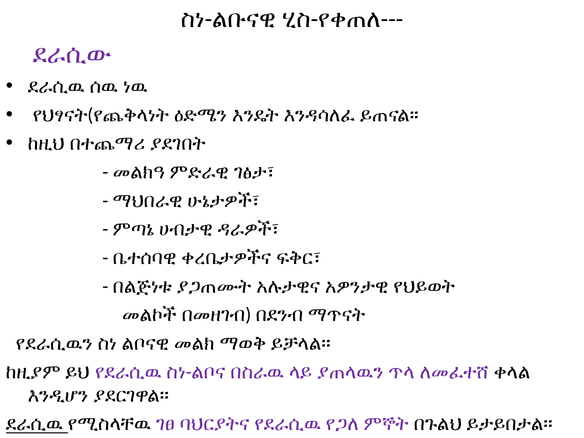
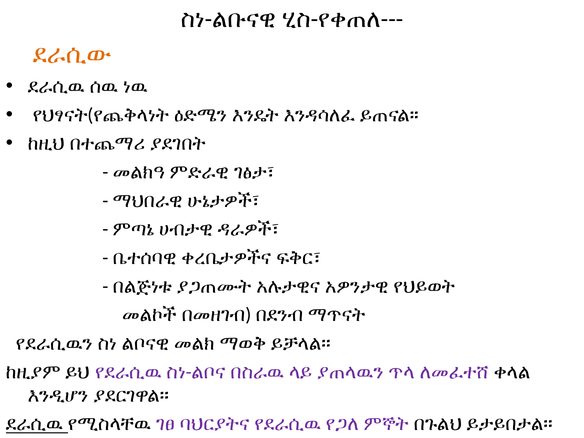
ደራሲው colour: purple -> orange
